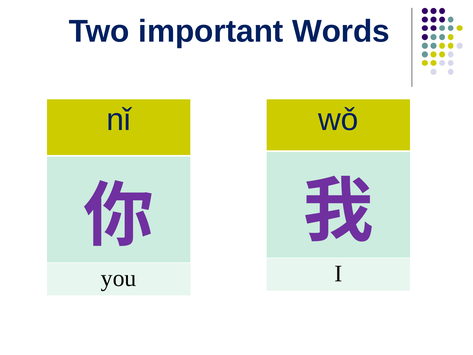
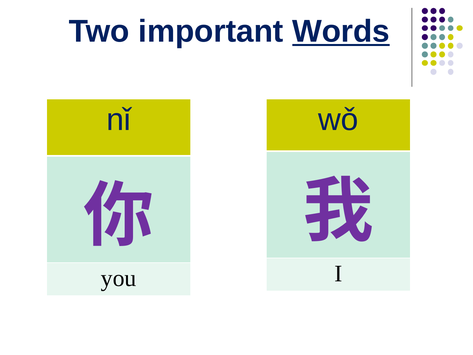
Words underline: none -> present
